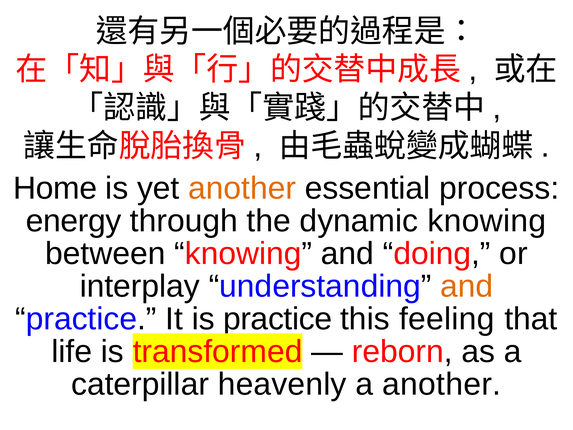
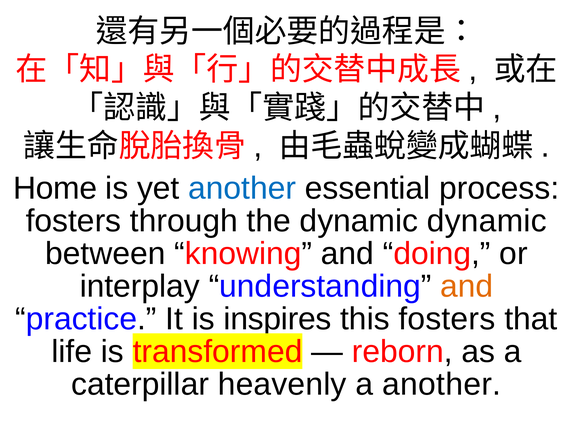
another at (242, 188) colour: orange -> blue
energy at (74, 221): energy -> fosters
dynamic knowing: knowing -> dynamic
is practice: practice -> inspires
this feeling: feeling -> fosters
